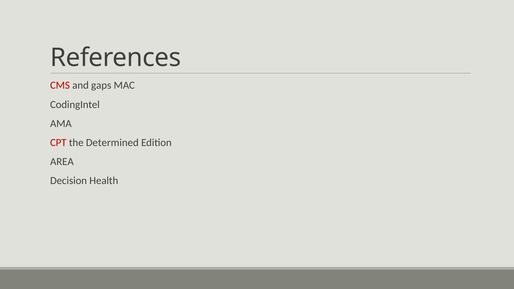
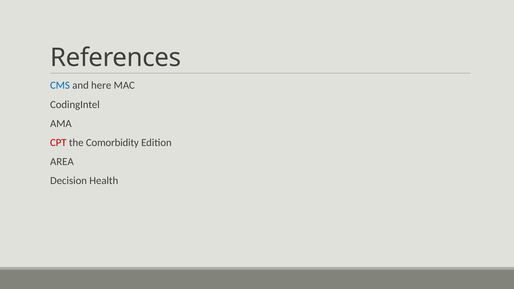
CMS colour: red -> blue
gaps: gaps -> here
Determined: Determined -> Comorbidity
